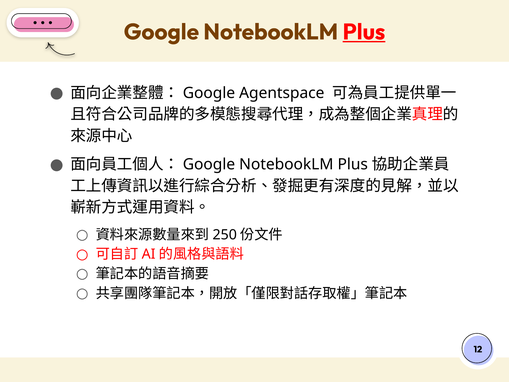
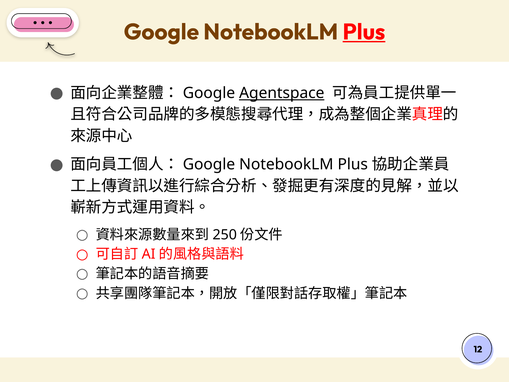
Agentspace underline: none -> present
